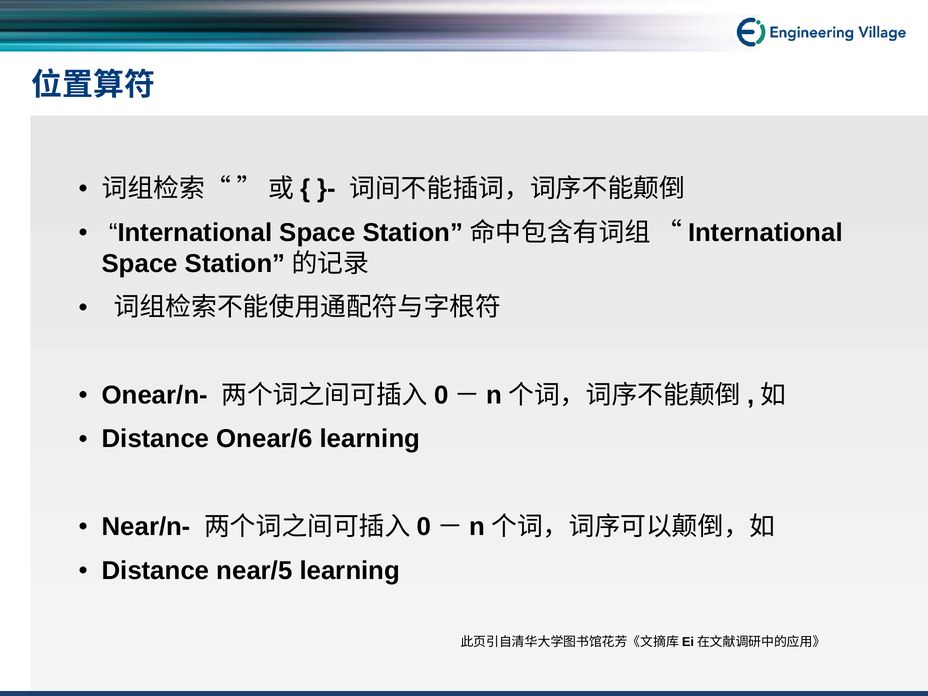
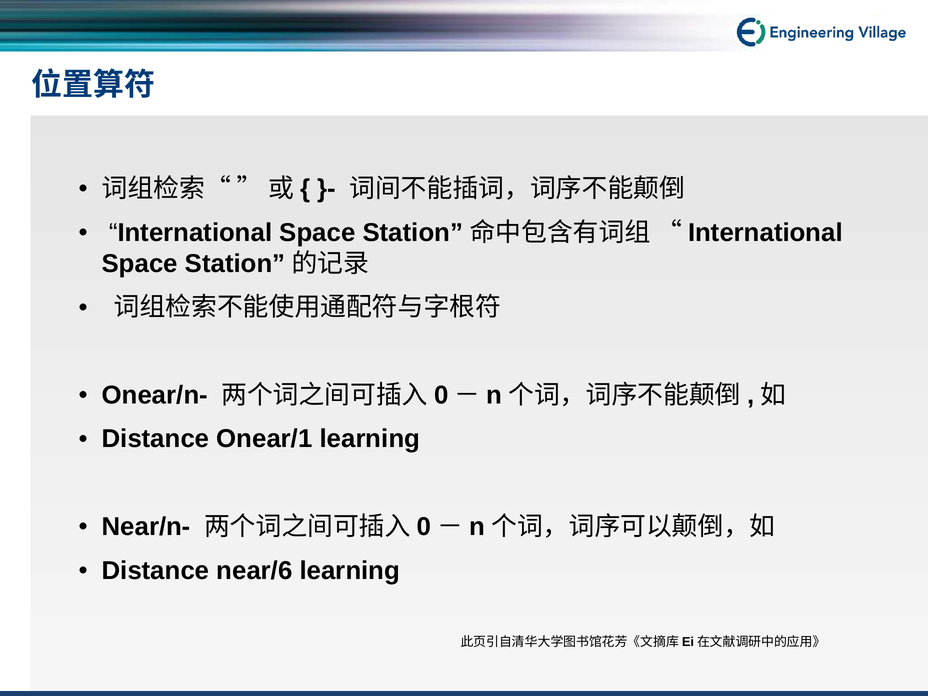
Onear/6: Onear/6 -> Onear/1
near/5: near/5 -> near/6
